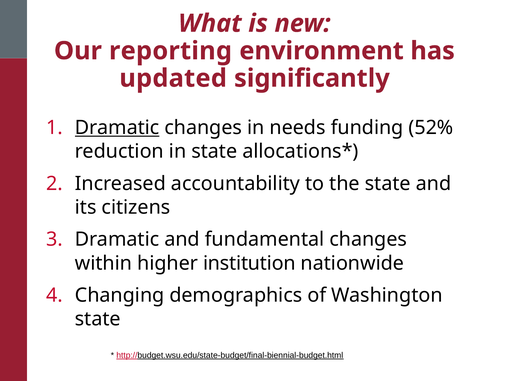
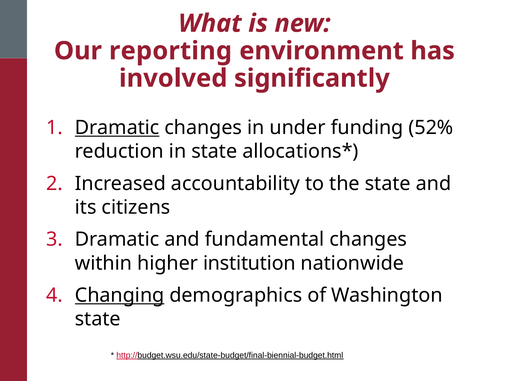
updated: updated -> involved
needs: needs -> under
Changing underline: none -> present
